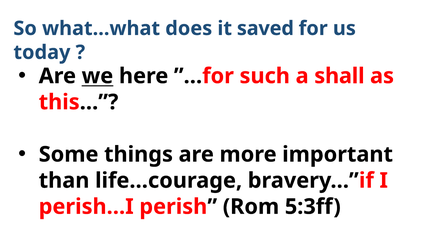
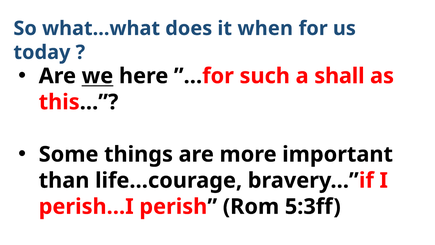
saved: saved -> when
